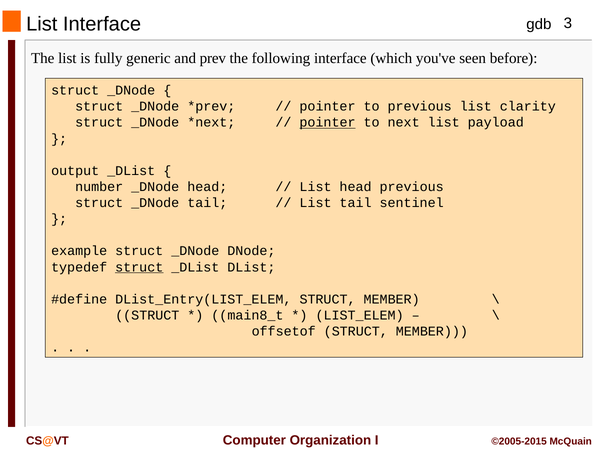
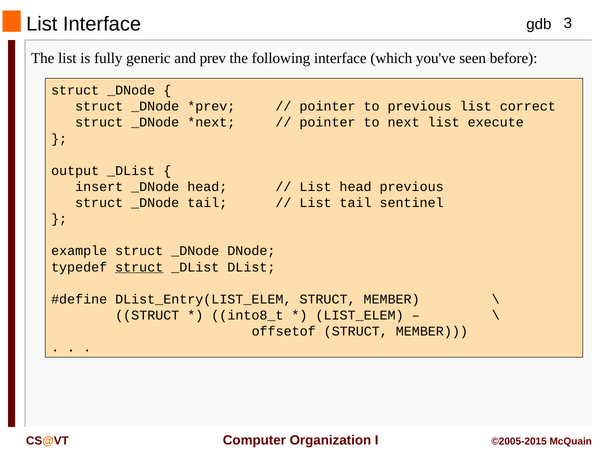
clarity: clarity -> correct
pointer at (328, 123) underline: present -> none
payload: payload -> execute
number: number -> insert
main8_t: main8_t -> into8_t
